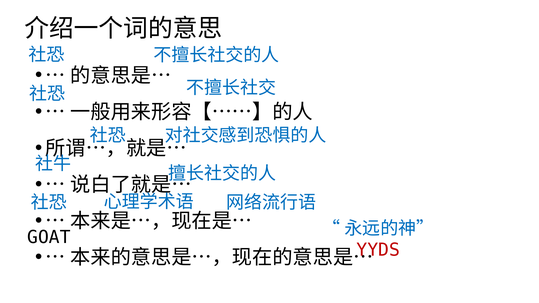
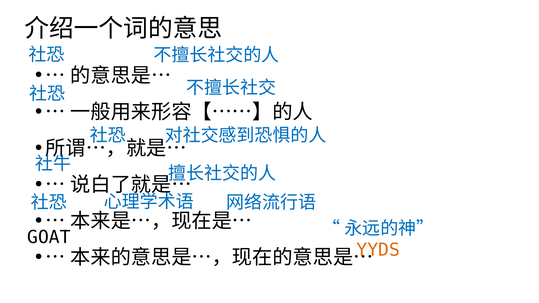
YYDS colour: red -> orange
